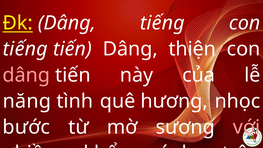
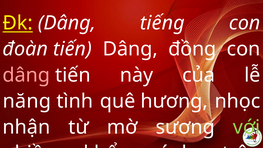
tiếng at (25, 49): tiếng -> đoàn
thiện: thiện -> đồng
bước: bước -> nhận
với colour: pink -> light green
